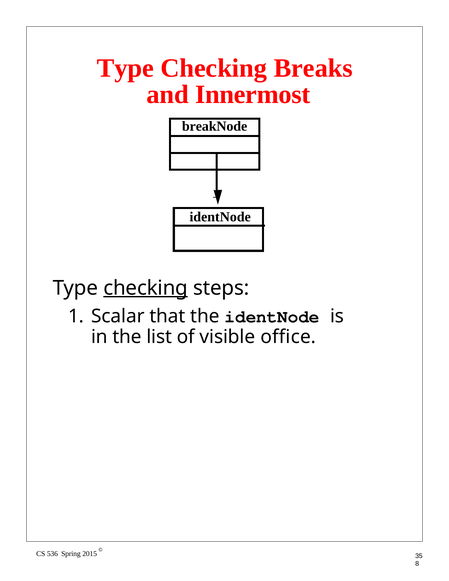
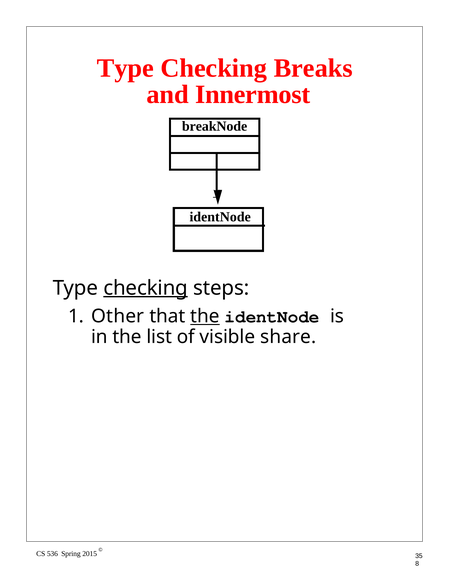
Scalar: Scalar -> Other
the at (205, 316) underline: none -> present
office: office -> share
